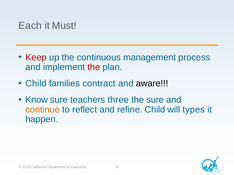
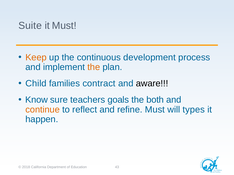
Each: Each -> Suite
Keep colour: red -> orange
management: management -> development
the at (94, 67) colour: red -> orange
three: three -> goals
the sure: sure -> both
refine Child: Child -> Must
